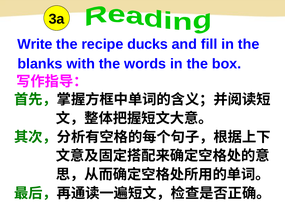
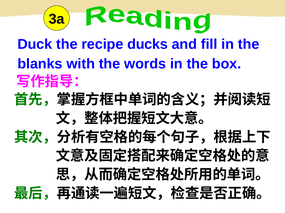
Write: Write -> Duck
